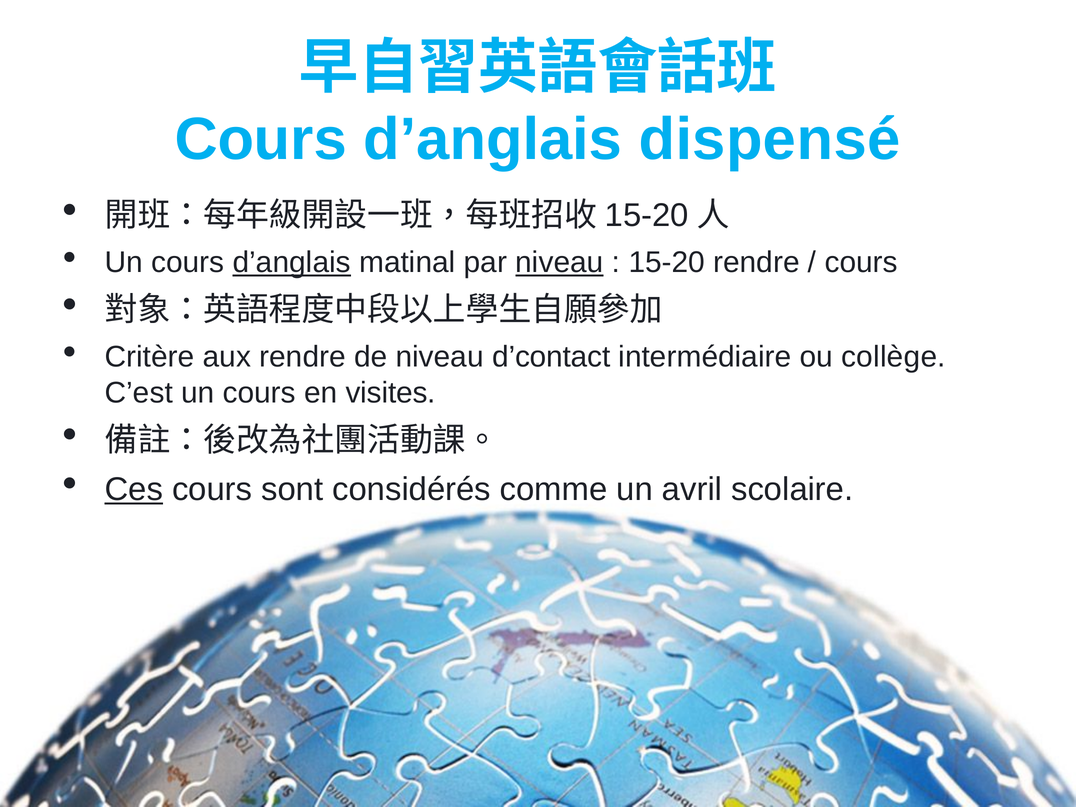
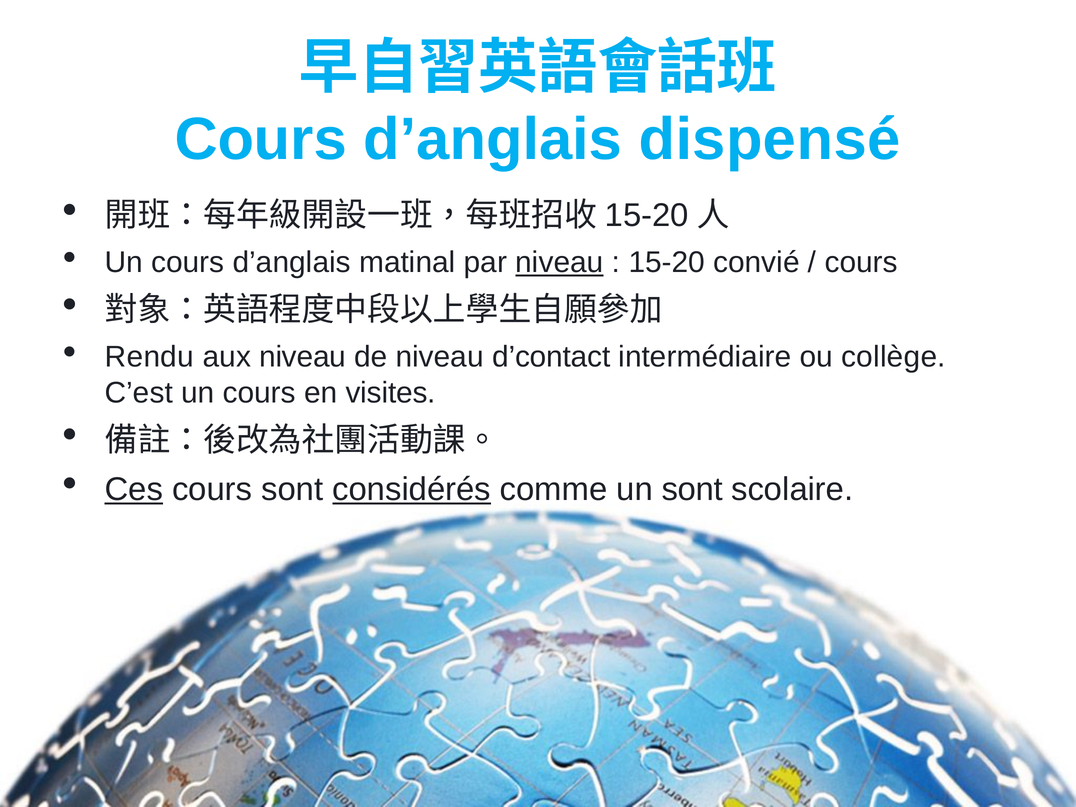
d’anglais at (292, 263) underline: present -> none
15-20 rendre: rendre -> convié
Critère: Critère -> Rendu
aux rendre: rendre -> niveau
considérés underline: none -> present
un avril: avril -> sont
